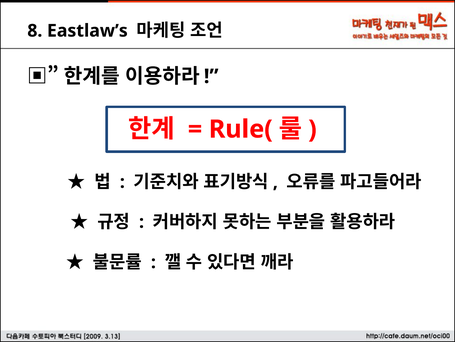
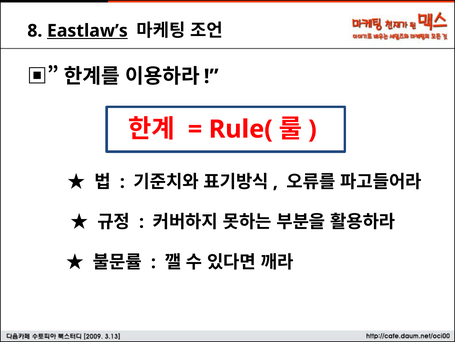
Eastlaw’s underline: none -> present
